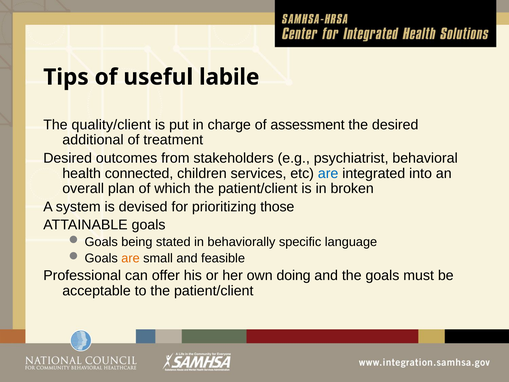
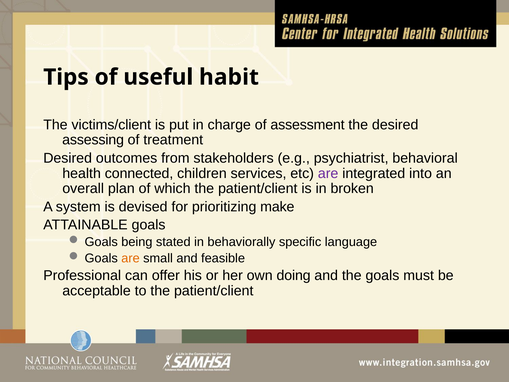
labile: labile -> habit
quality/client: quality/client -> victims/client
additional: additional -> assessing
are at (328, 173) colour: blue -> purple
those: those -> make
